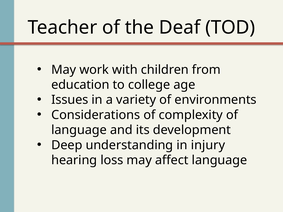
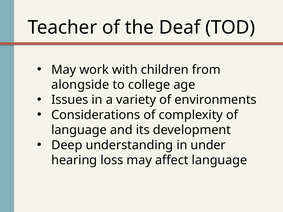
education: education -> alongside
injury: injury -> under
